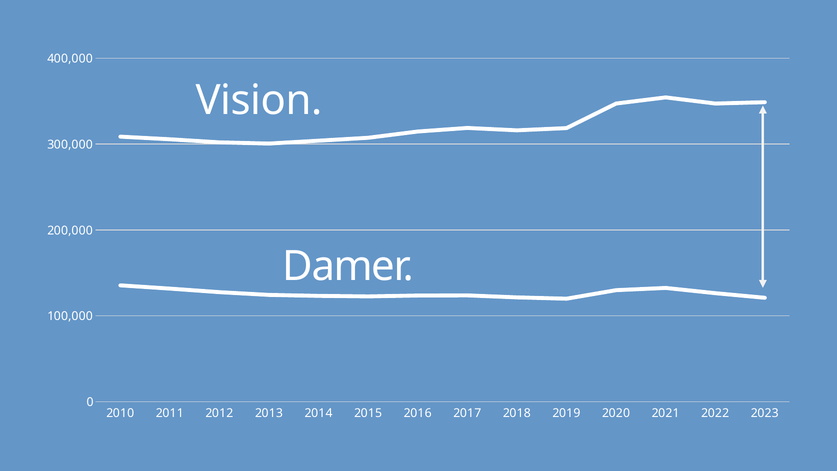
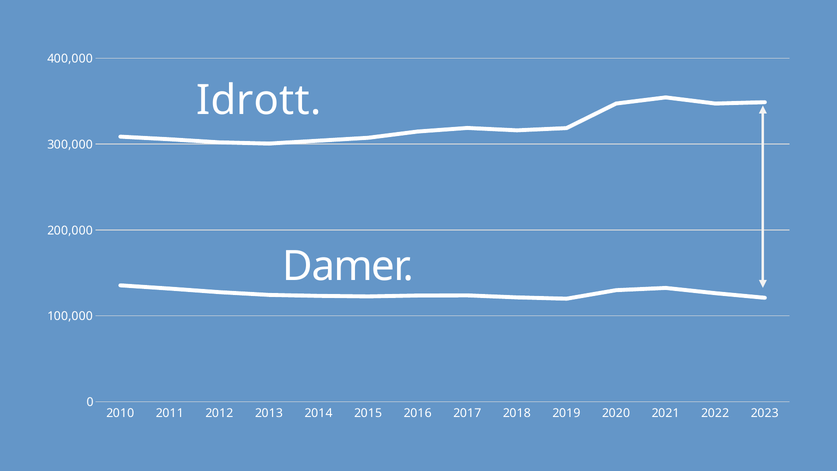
Vision: Vision -> Idrott
